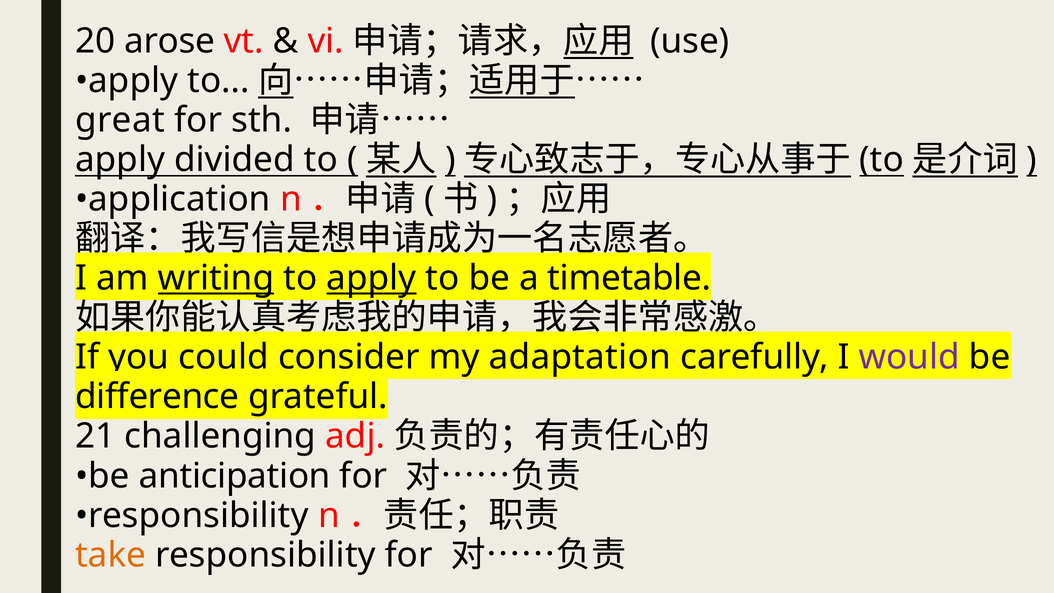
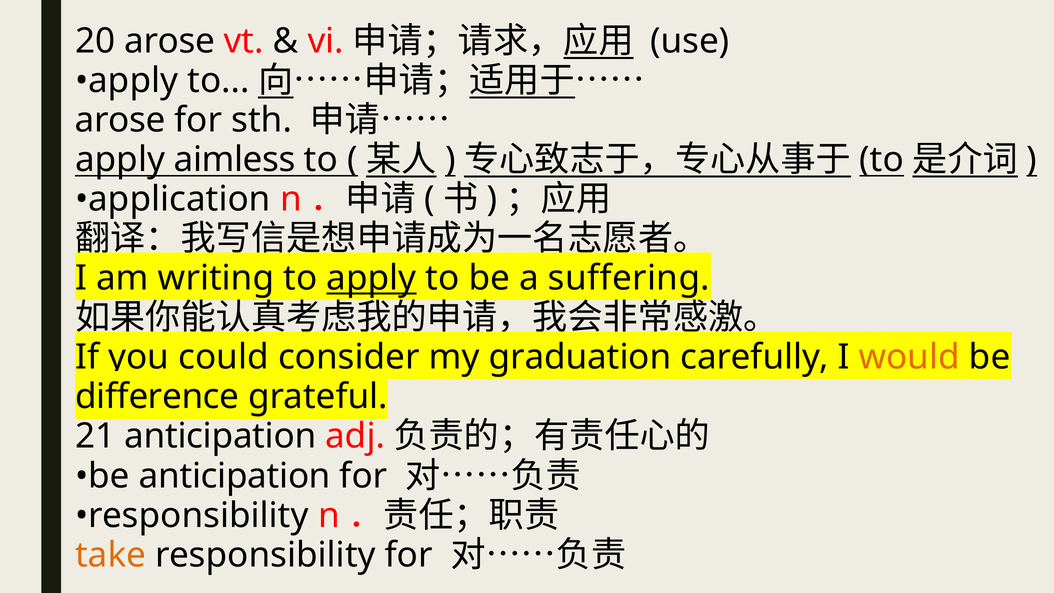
great at (120, 120): great -> arose
divided: divided -> aimless
writing underline: present -> none
timetable: timetable -> suffering
adaptation: adaptation -> graduation
would colour: purple -> orange
21 challenging: challenging -> anticipation
